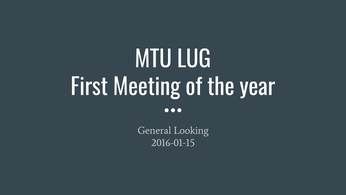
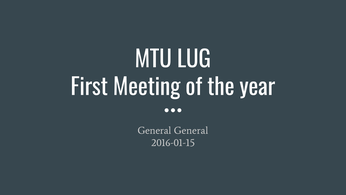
General Looking: Looking -> General
